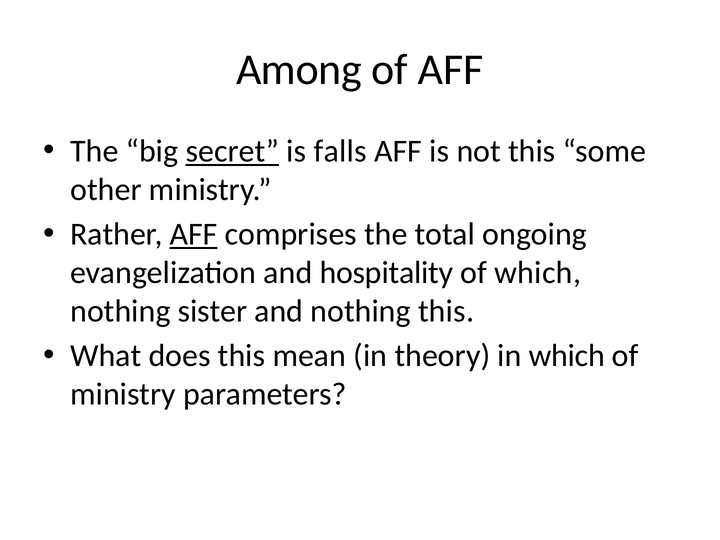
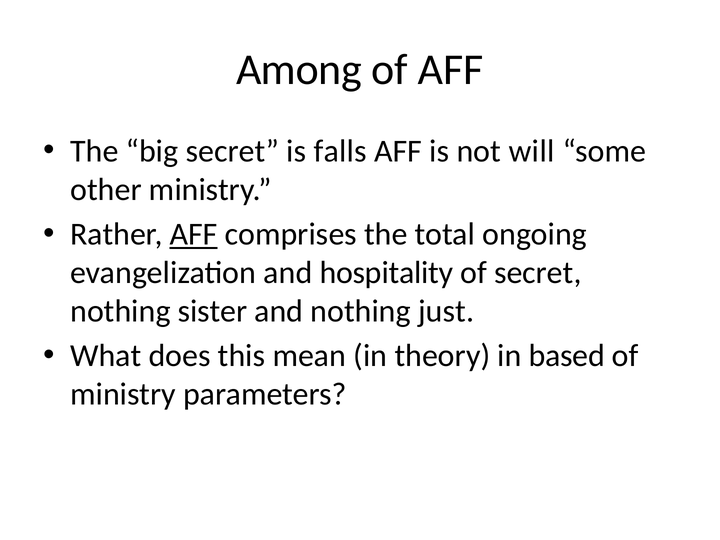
secret at (232, 151) underline: present -> none
not this: this -> will
of which: which -> secret
nothing this: this -> just
in which: which -> based
